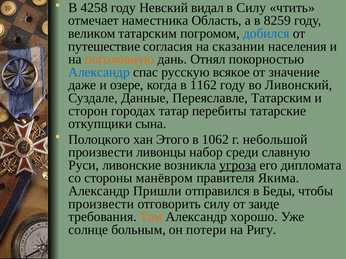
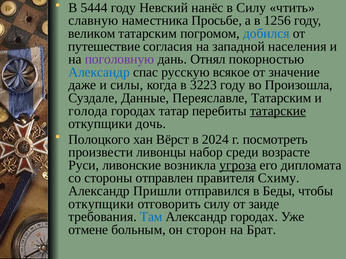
4258: 4258 -> 5444
видал: видал -> нанёс
отмечает: отмечает -> славную
Область: Область -> Просьбе
8259: 8259 -> 1256
сказании: сказании -> западной
поголовную colour: orange -> purple
озере: озере -> силы
1162: 1162 -> 3223
Ливонский: Ливонский -> Произошла
сторон: сторон -> голода
татарские underline: none -> present
сына: сына -> дочь
Этого: Этого -> Вёрст
1062: 1062 -> 2024
небольшой: небольшой -> посмотреть
славную: славную -> возрасте
манёвром: манёвром -> отправлен
Якима: Якима -> Схиму
произвести at (101, 204): произвести -> откупщики
Там colour: orange -> blue
Александр хорошо: хорошо -> городах
солнце: солнце -> отмене
потери: потери -> сторон
Ригу: Ригу -> Брат
